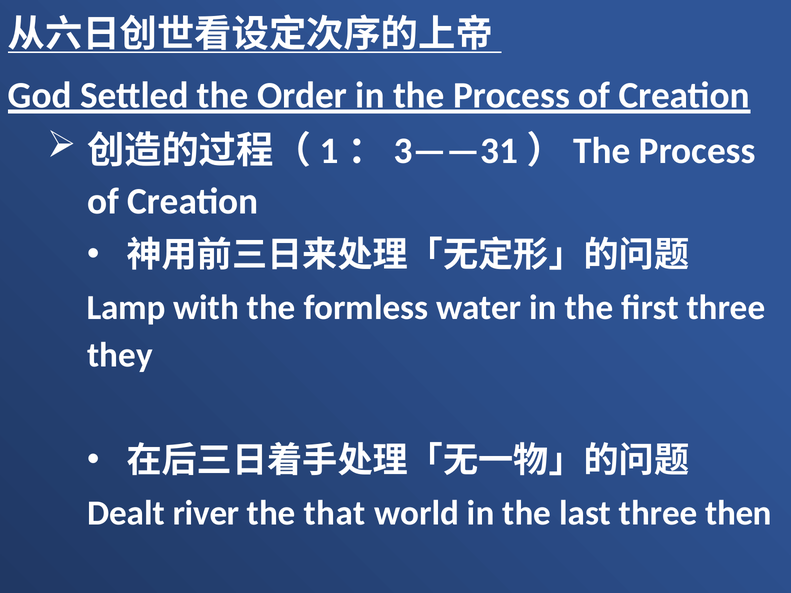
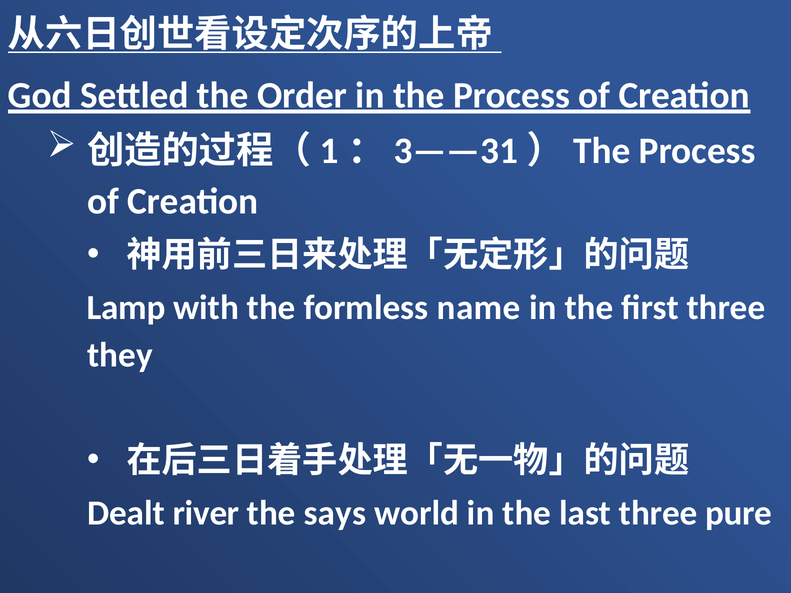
water: water -> name
that: that -> says
then: then -> pure
